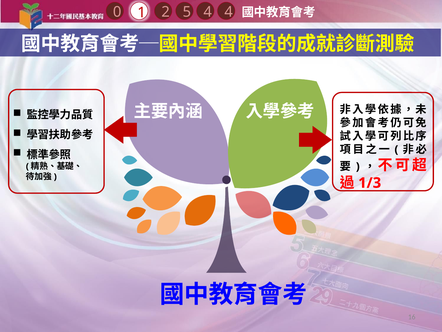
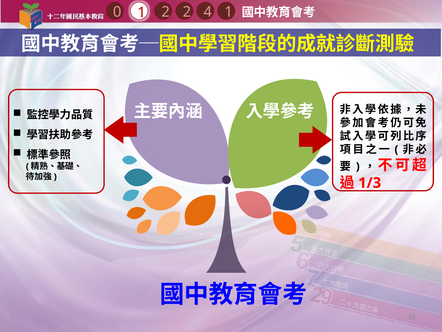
4 4: 4 -> 1
1 5: 5 -> 2
